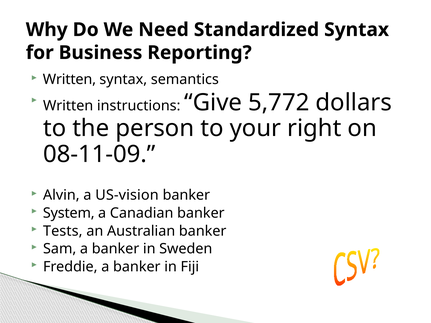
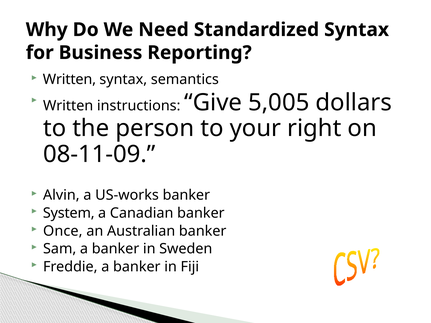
5,772: 5,772 -> 5,005
US-vision: US-vision -> US-works
Tests: Tests -> Once
